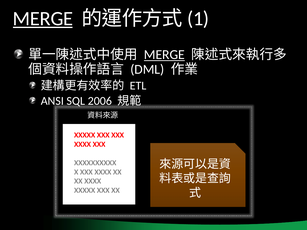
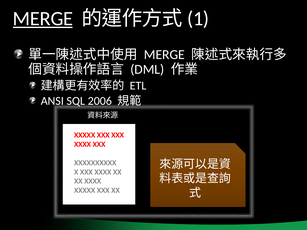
MERGE at (164, 55) underline: present -> none
